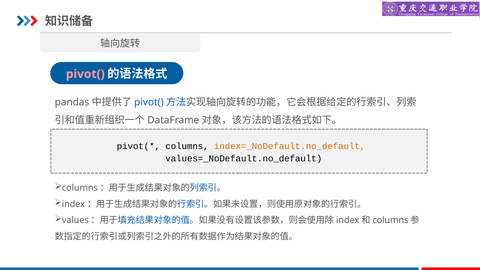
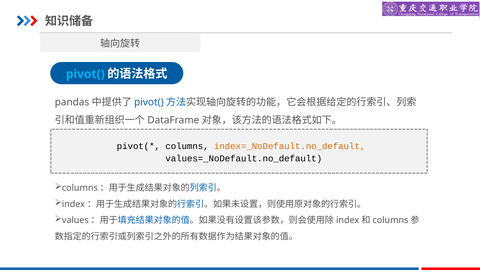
pivot( at (85, 74) colour: pink -> light blue
